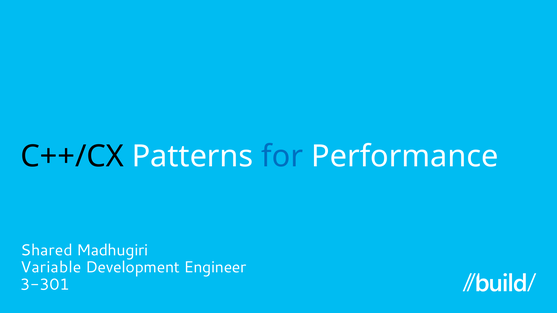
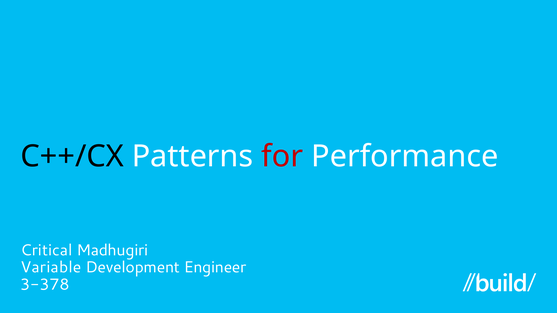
for colour: blue -> red
Shared: Shared -> Critical
3-301: 3-301 -> 3-378
